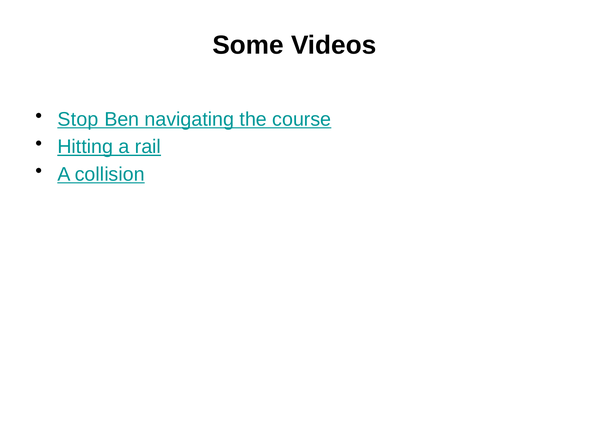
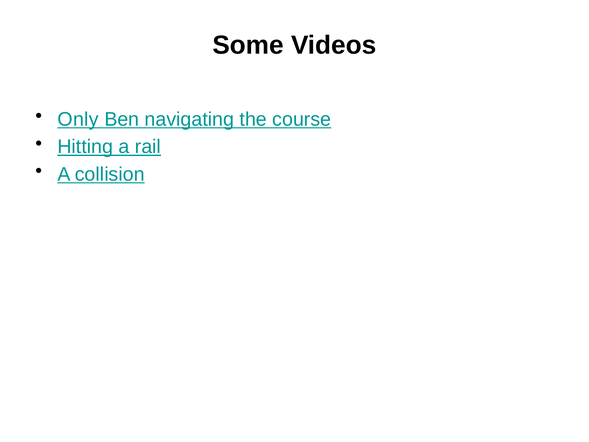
Stop: Stop -> Only
